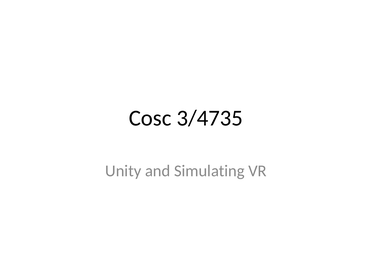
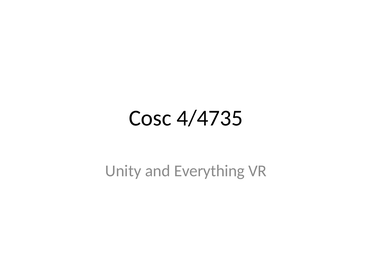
3/4735: 3/4735 -> 4/4735
Simulating: Simulating -> Everything
